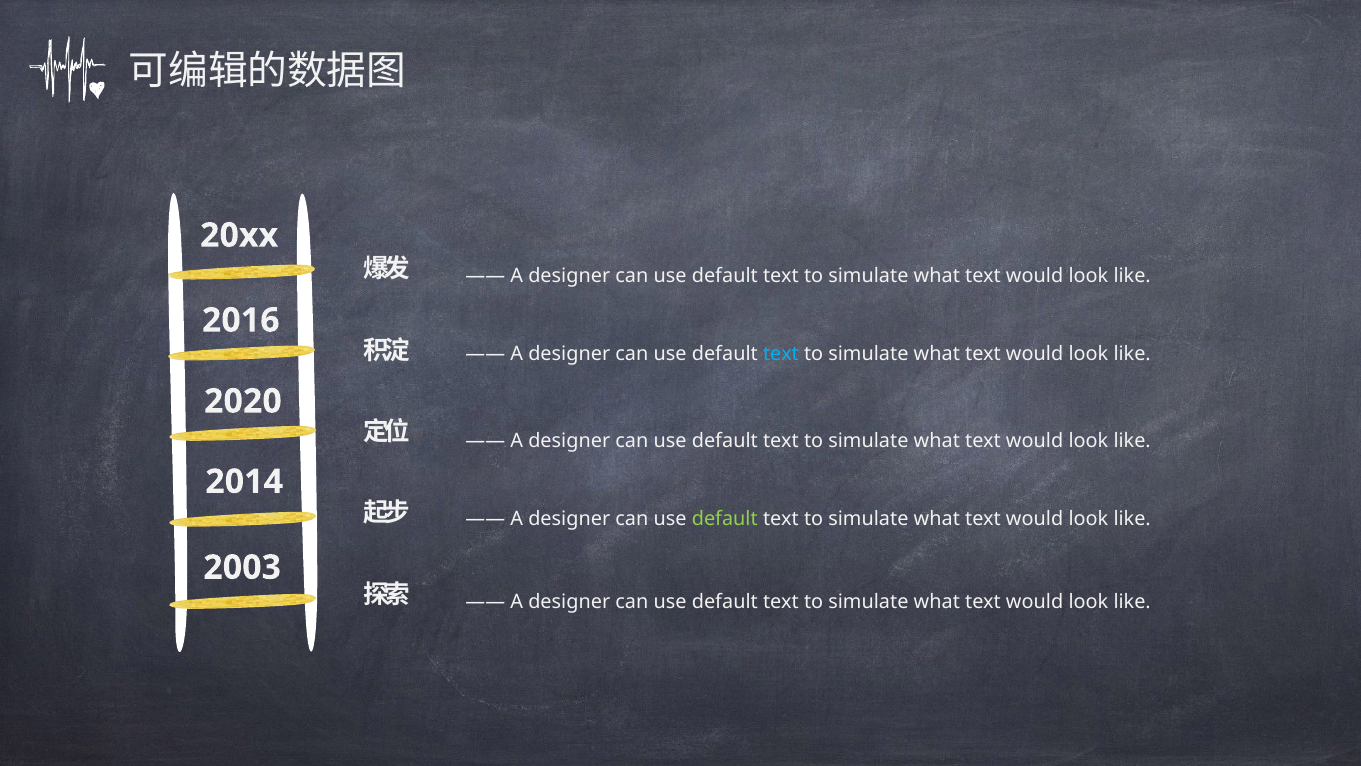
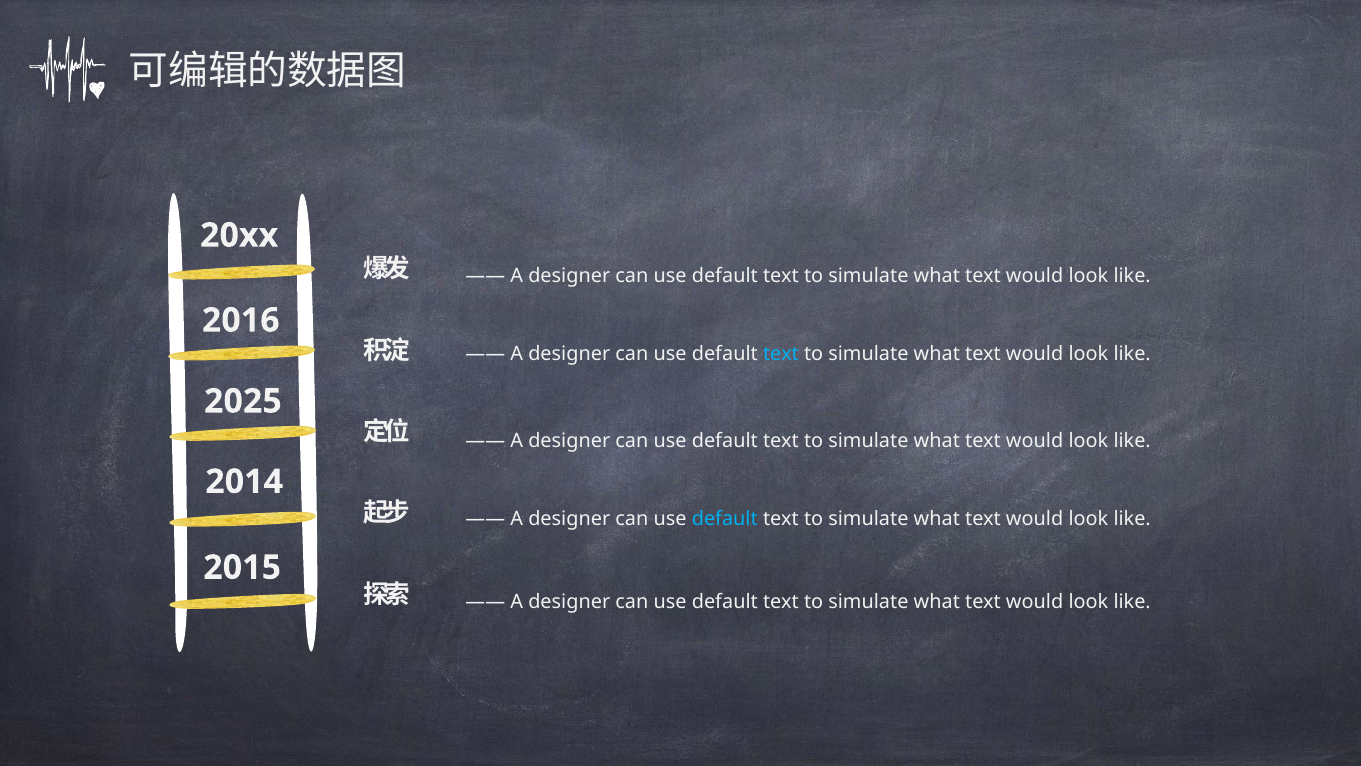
2020: 2020 -> 2025
default at (725, 519) colour: light green -> light blue
2003: 2003 -> 2015
